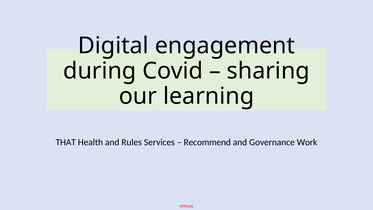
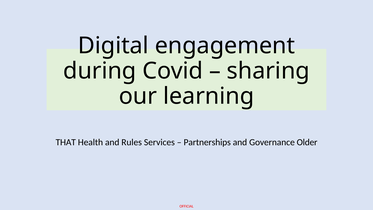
Recommend: Recommend -> Partnerships
Work: Work -> Older
